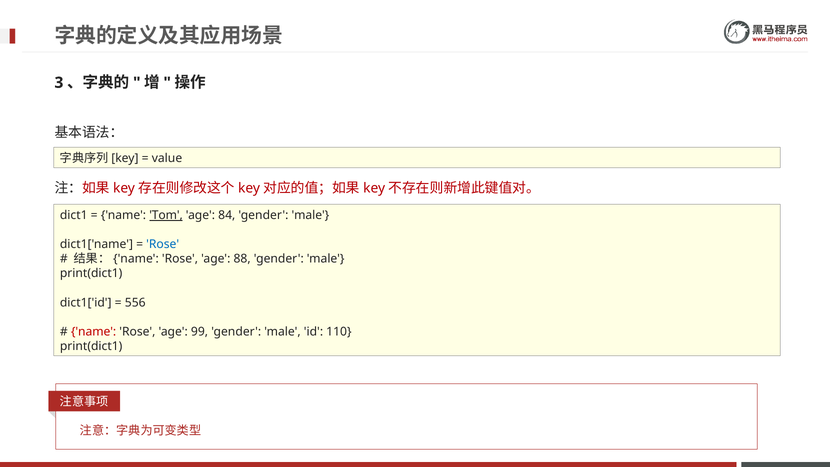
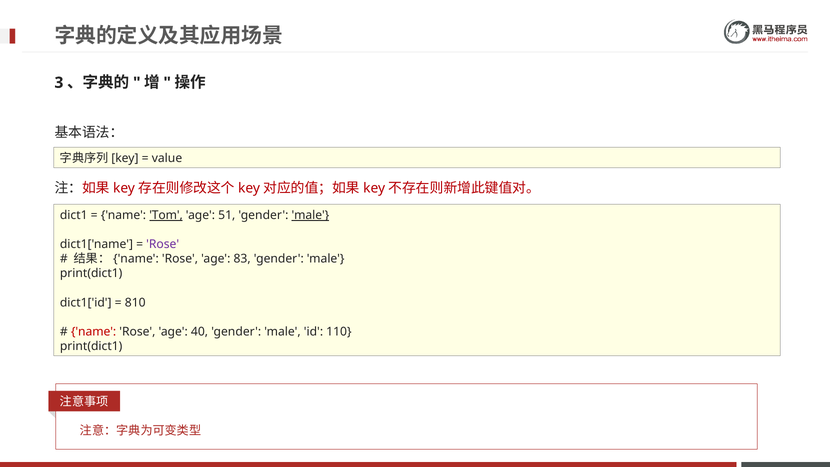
84: 84 -> 51
male at (310, 215) underline: none -> present
Rose at (163, 244) colour: blue -> purple
88: 88 -> 83
556: 556 -> 810
99: 99 -> 40
